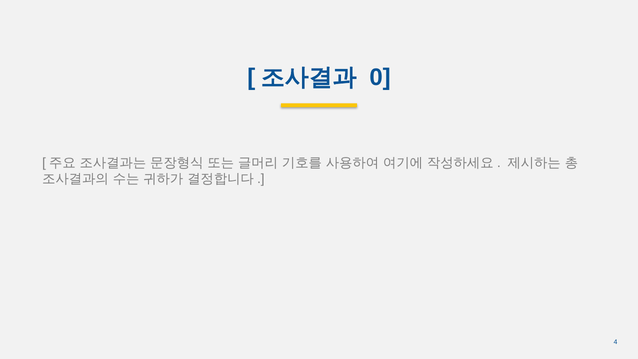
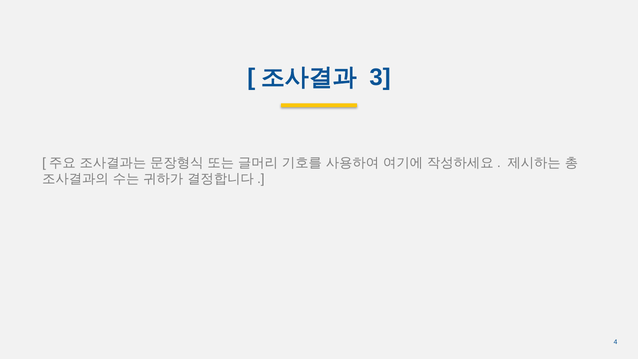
0: 0 -> 3
